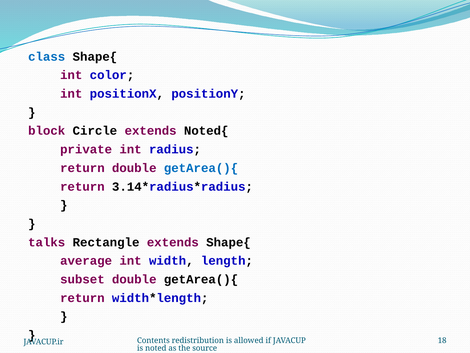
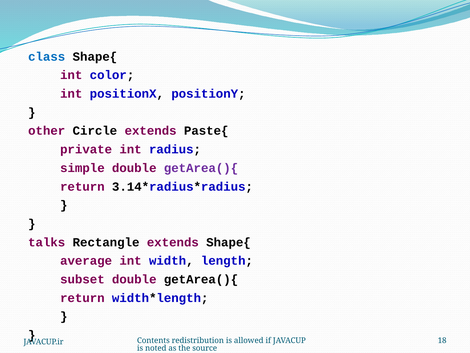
block: block -> other
Noted{: Noted{ -> Paste{
return at (82, 168): return -> simple
getArea(){ at (201, 168) colour: blue -> purple
